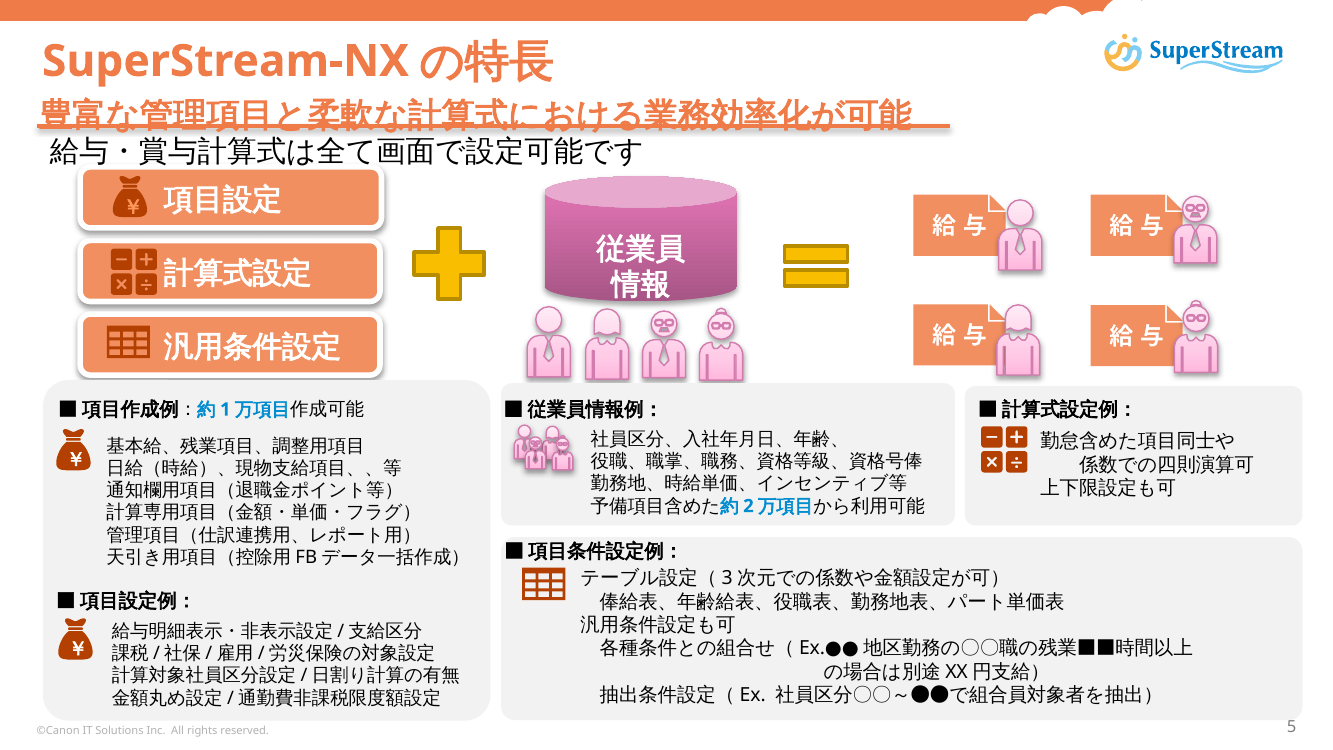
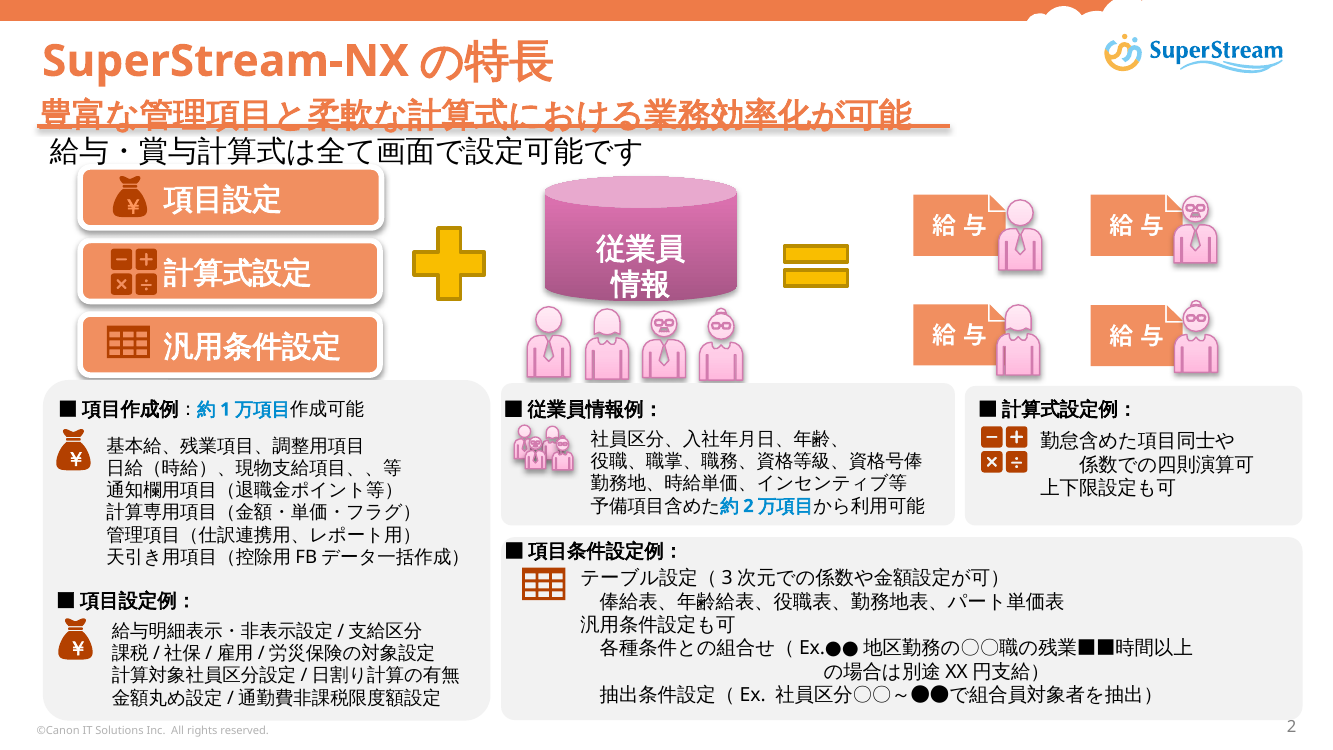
reserved 5: 5 -> 2
